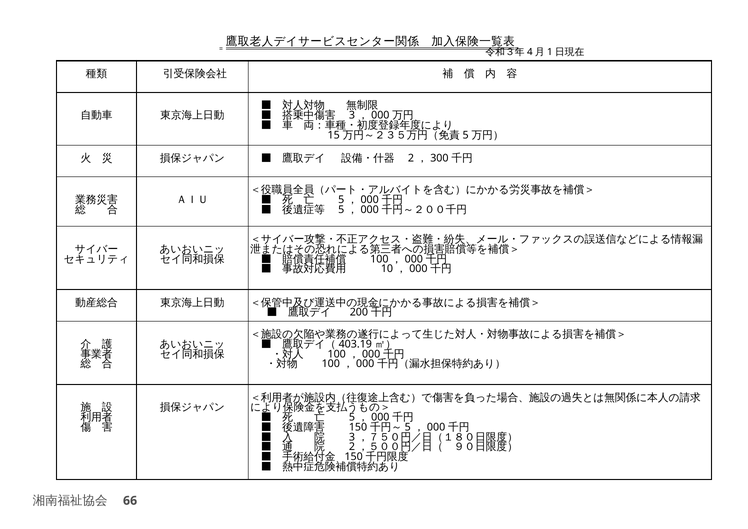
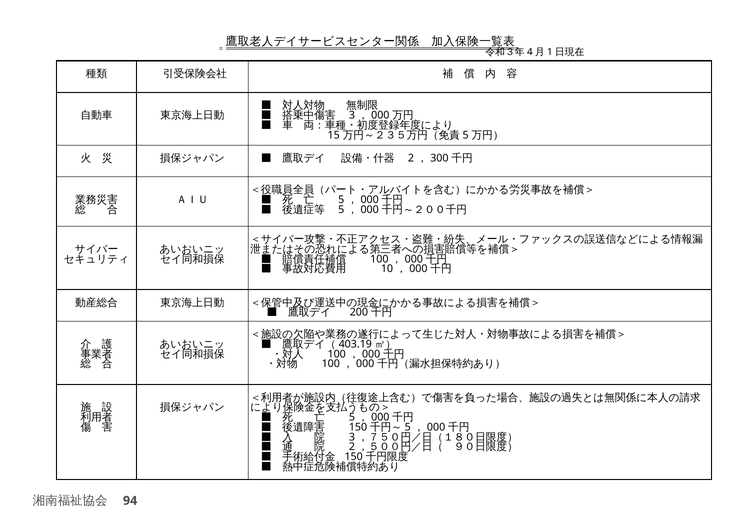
66: 66 -> 94
